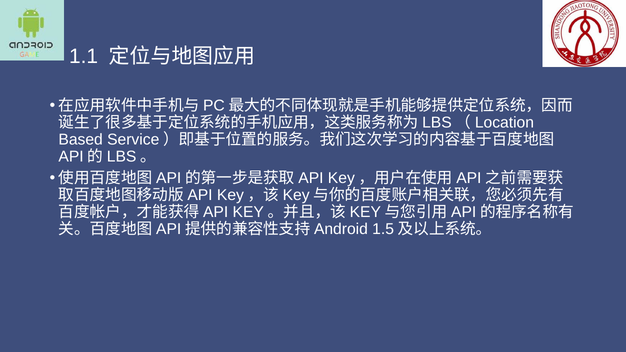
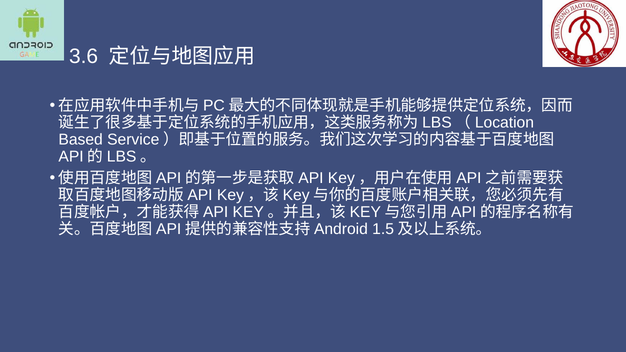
1.1: 1.1 -> 3.6
